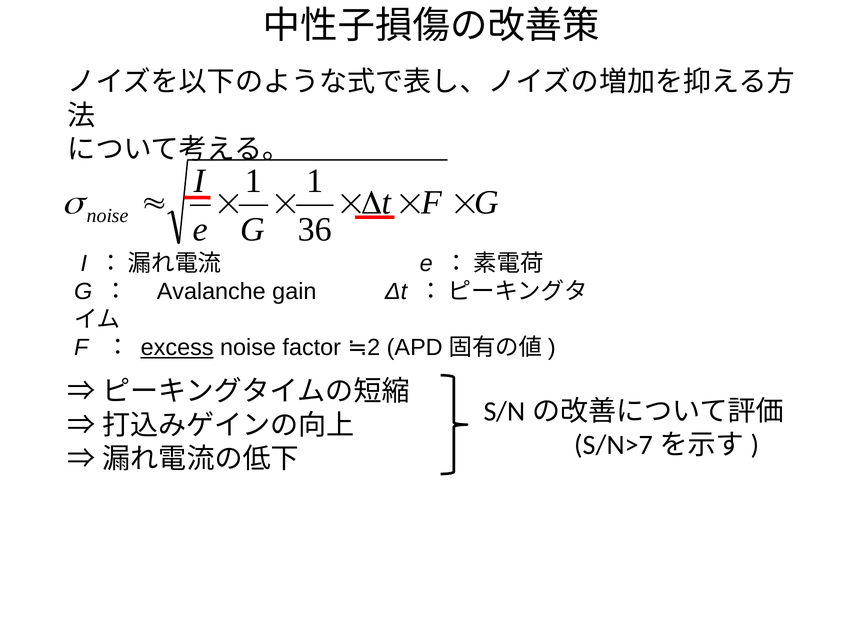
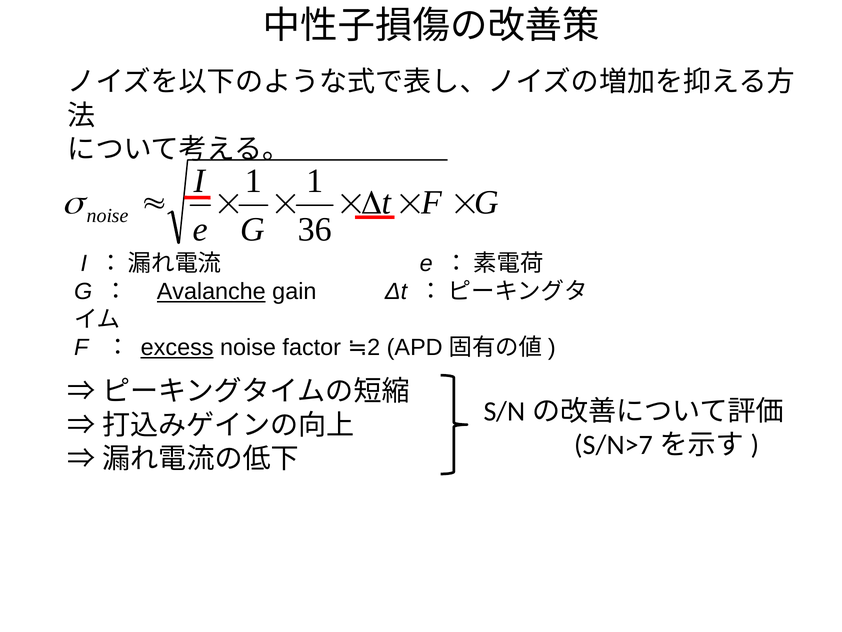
Avalanche underline: none -> present
